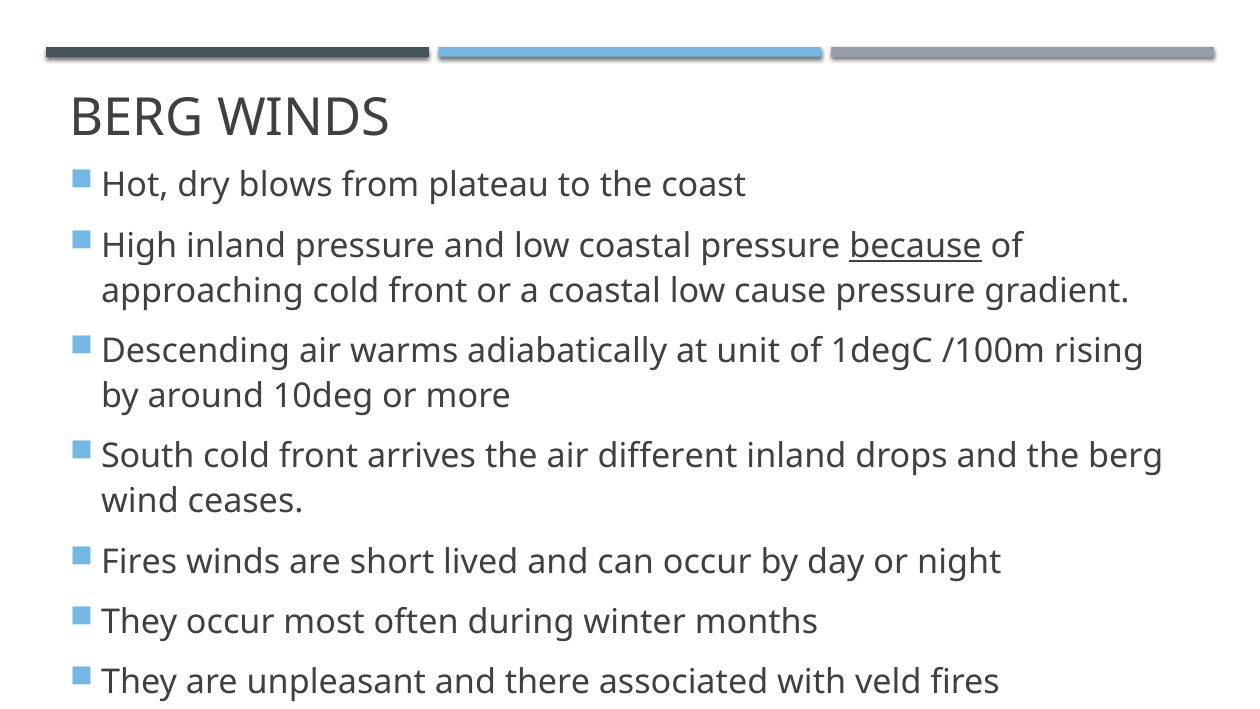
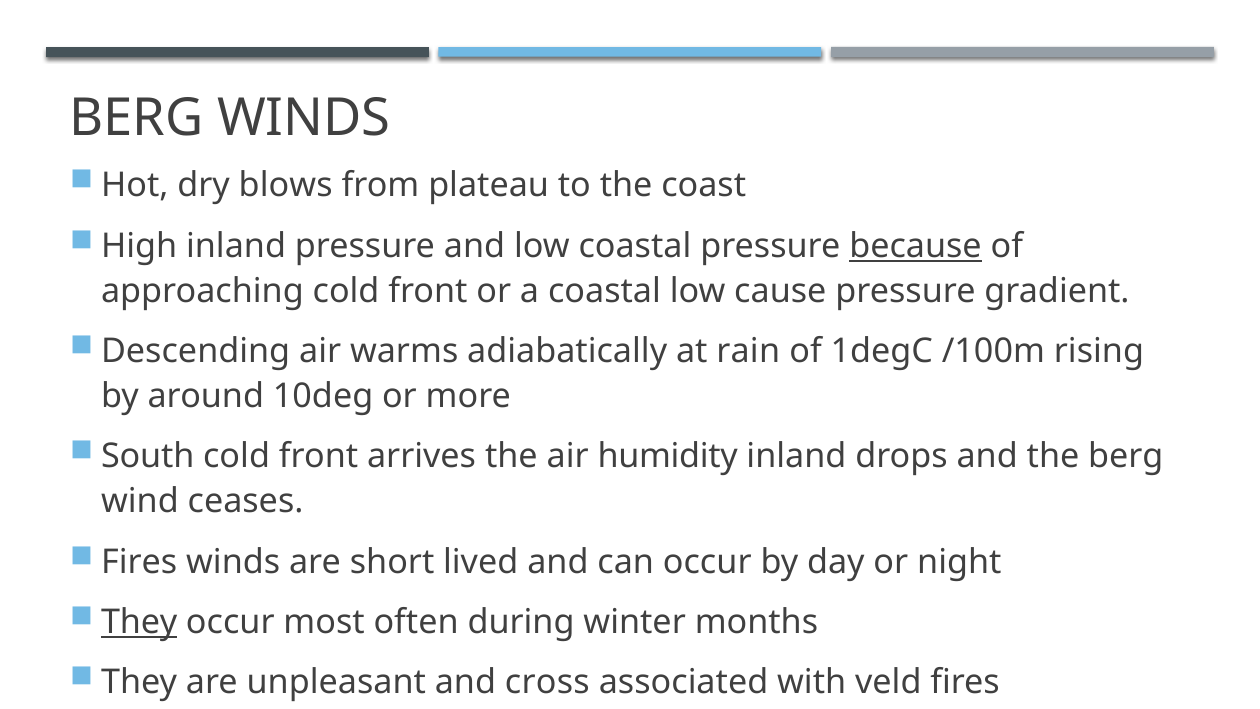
unit: unit -> rain
different: different -> humidity
They at (139, 622) underline: none -> present
there: there -> cross
